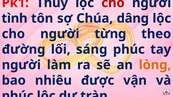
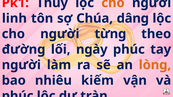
cho at (113, 3) colour: red -> orange
tình: tình -> linh
sáng: sáng -> ngày
được: được -> kiếm
